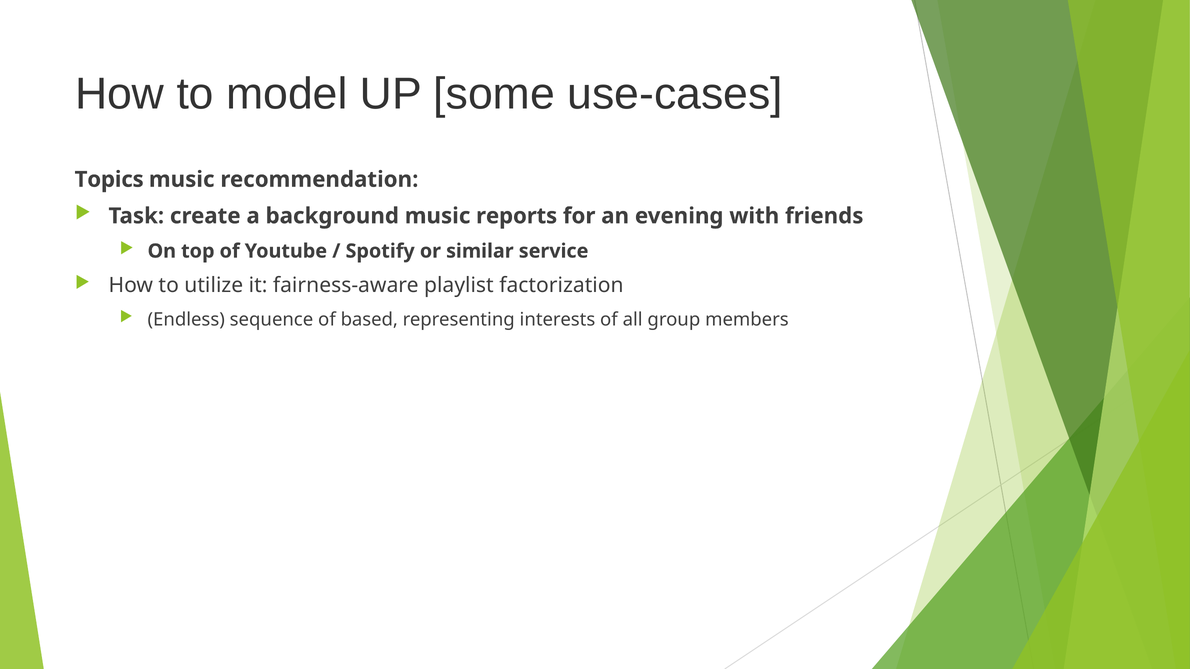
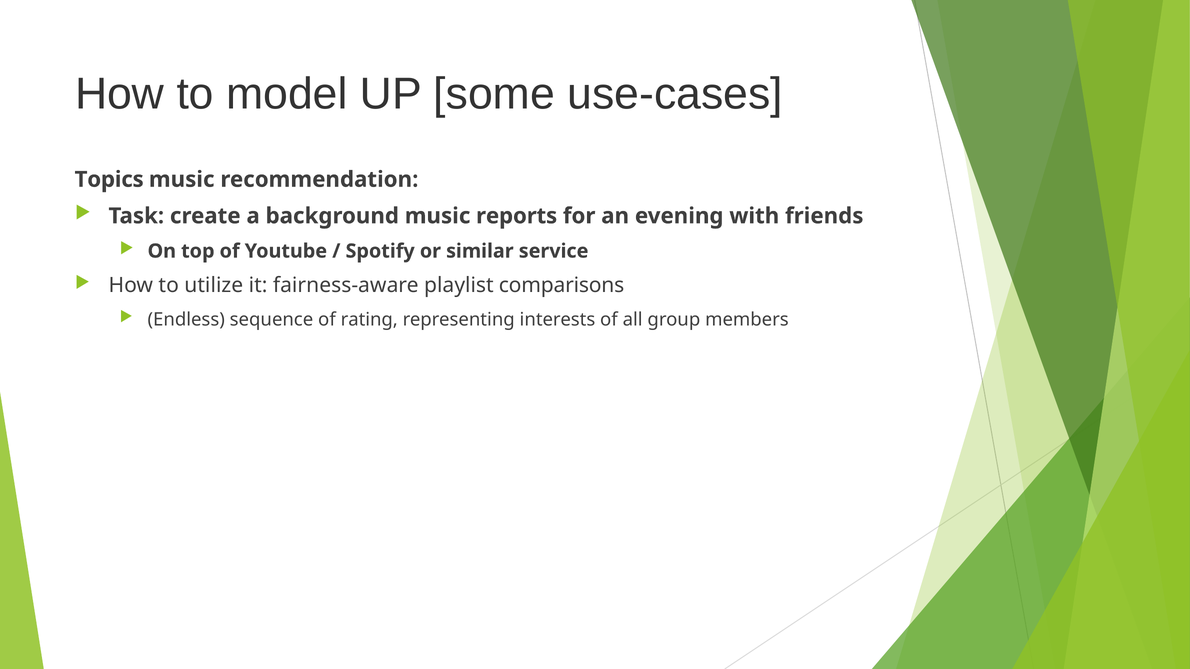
factorization: factorization -> comparisons
based: based -> rating
